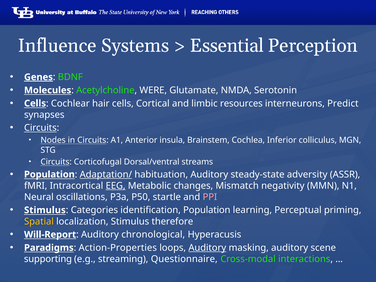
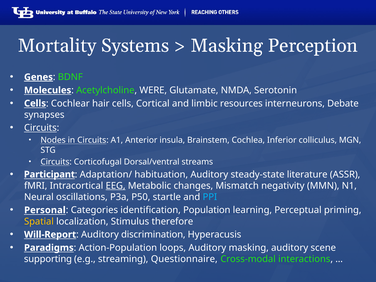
Influence: Influence -> Mortality
Essential at (227, 46): Essential -> Masking
Predict: Predict -> Debate
Population at (49, 174): Population -> Participant
Adaptation/ underline: present -> none
adversity: adversity -> literature
PPI colour: pink -> light blue
Stimulus at (45, 210): Stimulus -> Personal
chronological: chronological -> discrimination
Action-Properties: Action-Properties -> Action-Population
Auditory at (207, 248) underline: present -> none
